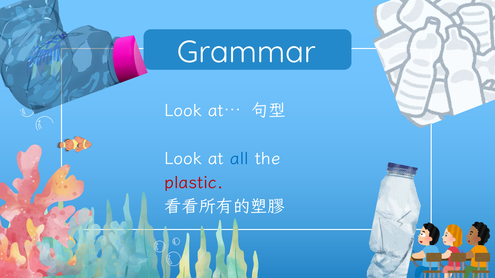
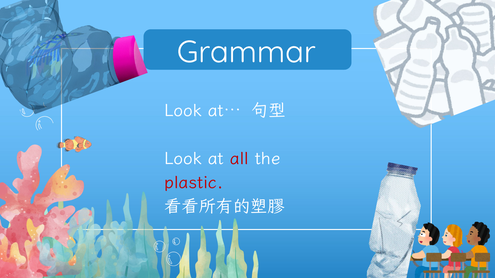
all colour: blue -> red
